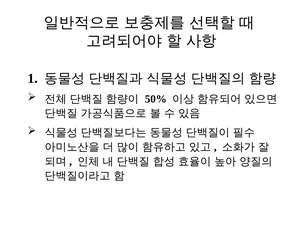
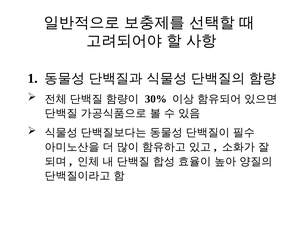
50%: 50% -> 30%
